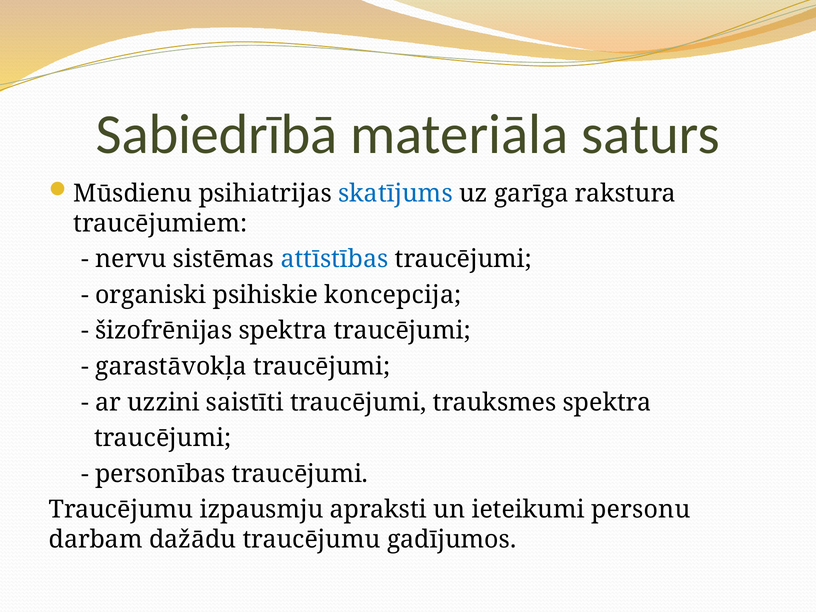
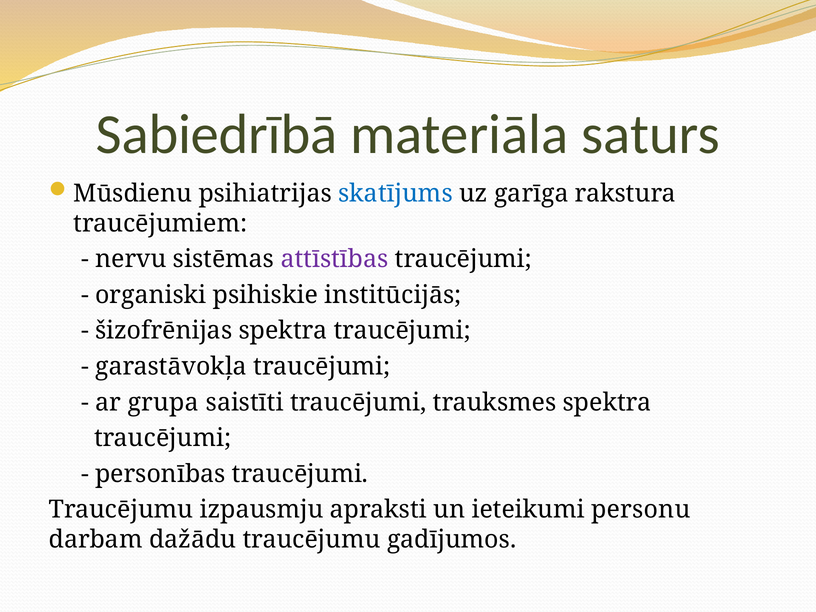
attīstības colour: blue -> purple
koncepcija: koncepcija -> institūcijās
uzzini: uzzini -> grupa
